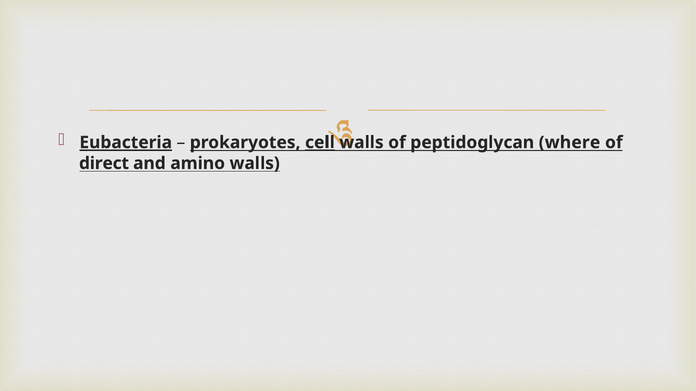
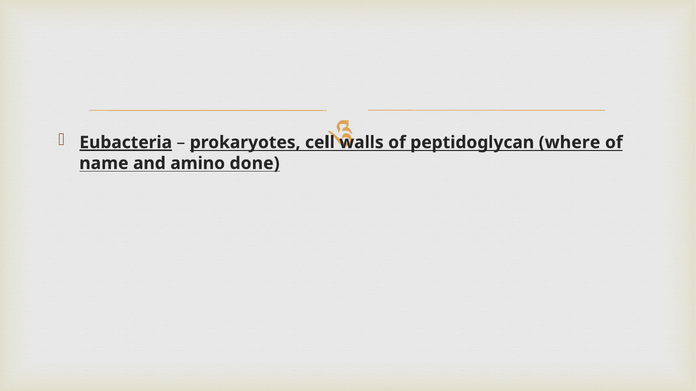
cell underline: present -> none
direct: direct -> name
amino walls: walls -> done
